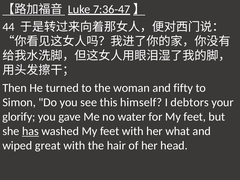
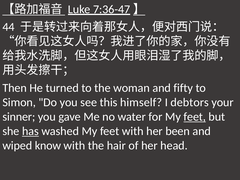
glorify: glorify -> sinner
feet at (195, 117) underline: none -> present
what: what -> been
great: great -> know
